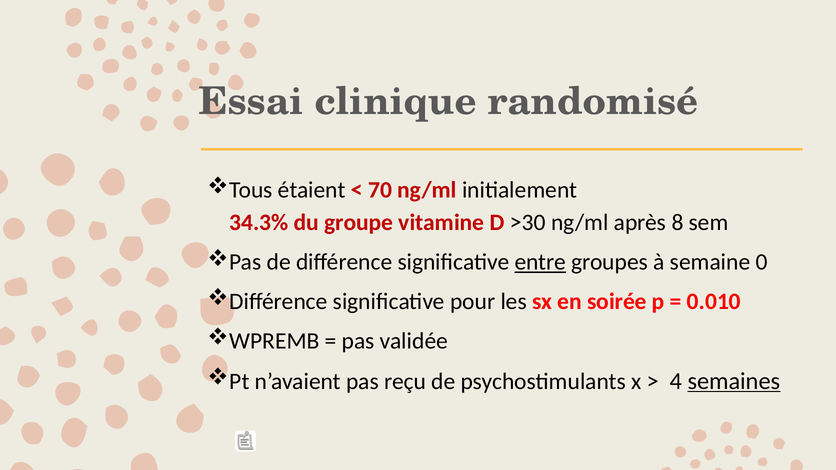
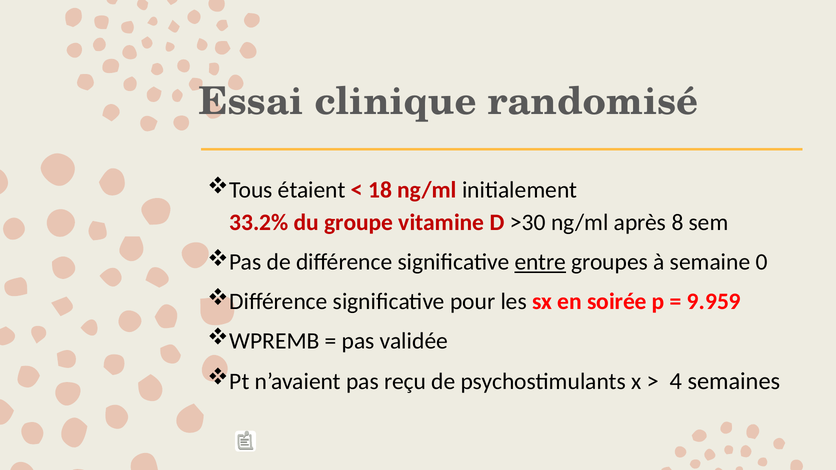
70: 70 -> 18
34.3%: 34.3% -> 33.2%
0.010: 0.010 -> 9.959
semaines underline: present -> none
